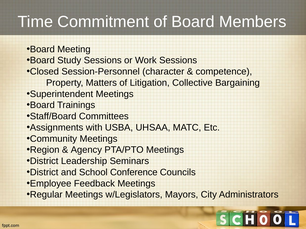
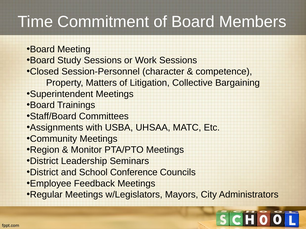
Agency: Agency -> Monitor
